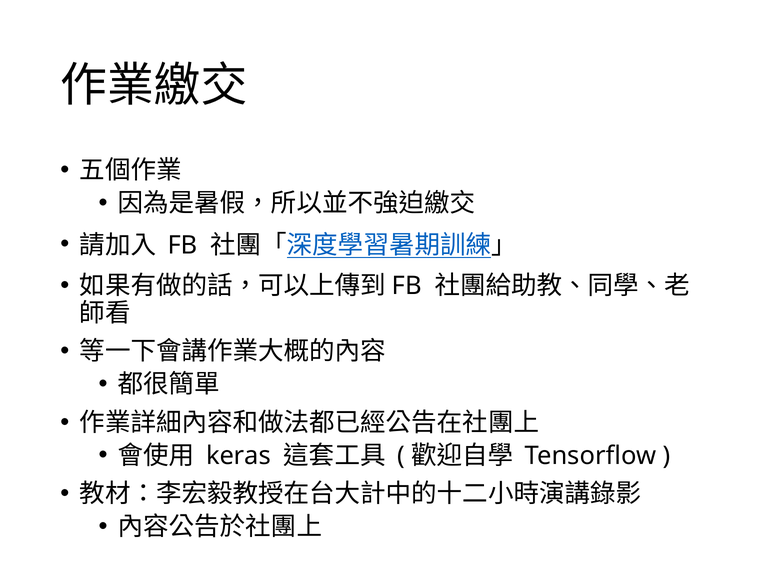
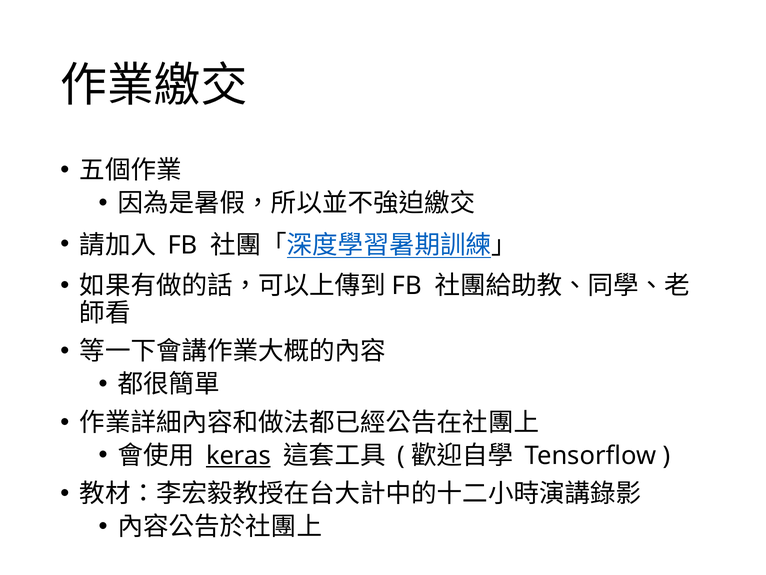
keras underline: none -> present
